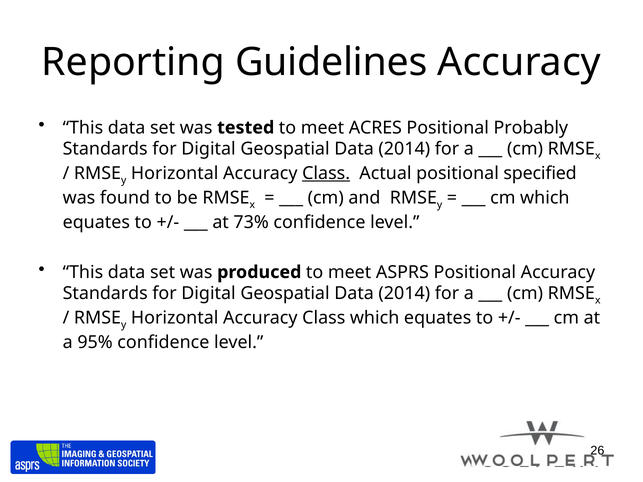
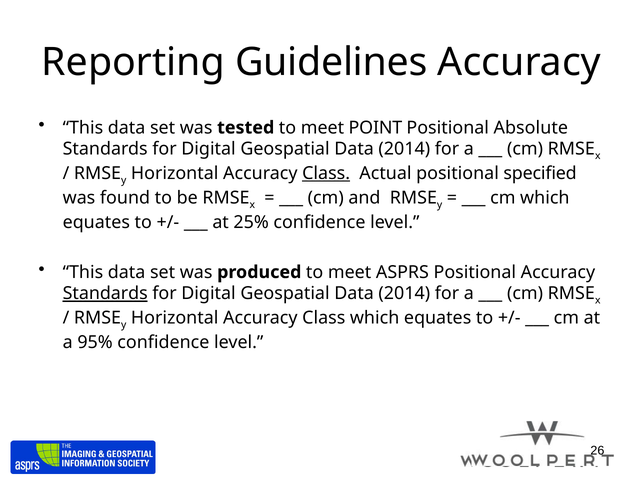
ACRES: ACRES -> POINT
Probably: Probably -> Absolute
73%: 73% -> 25%
Standards at (105, 294) underline: none -> present
